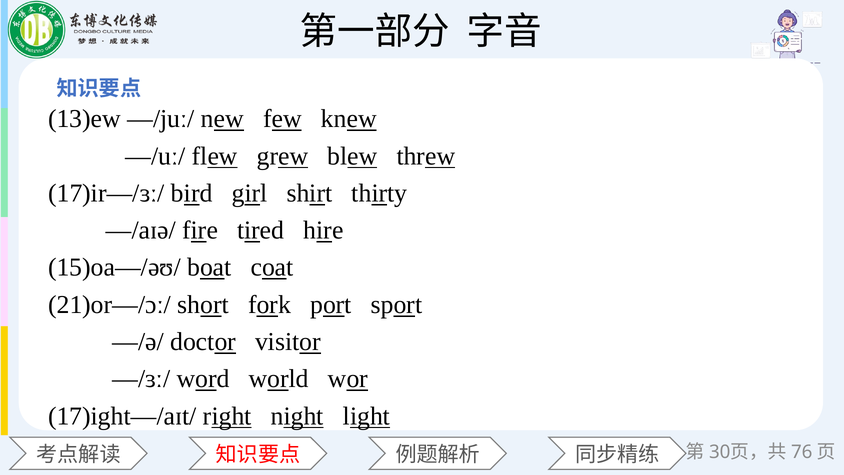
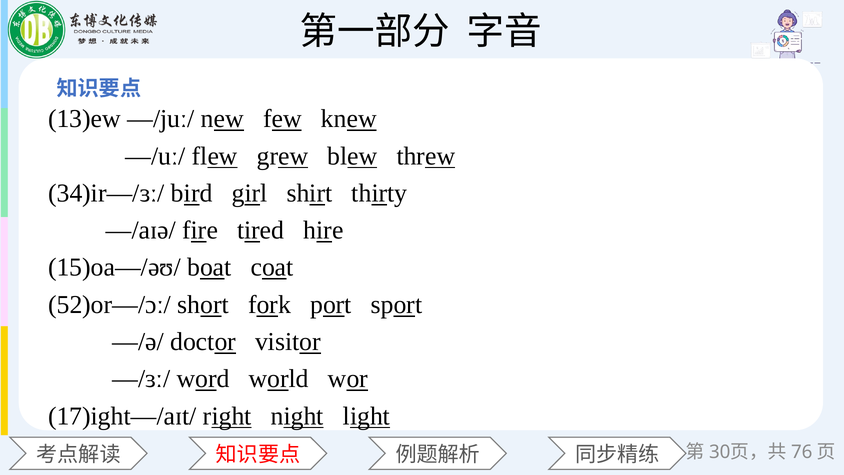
17)ir—/ɜː/: 17)ir—/ɜː/ -> 34)ir—/ɜː/
21)or—/ɔː/: 21)or—/ɔː/ -> 52)or—/ɔː/
